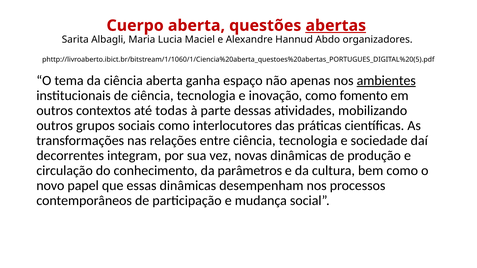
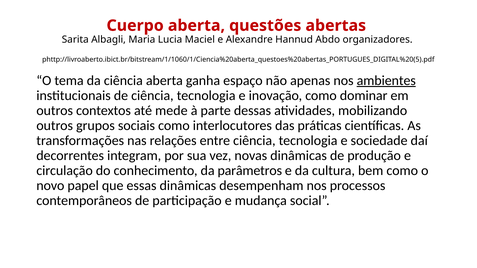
abertas underline: present -> none
fomento: fomento -> dominar
todas: todas -> mede
